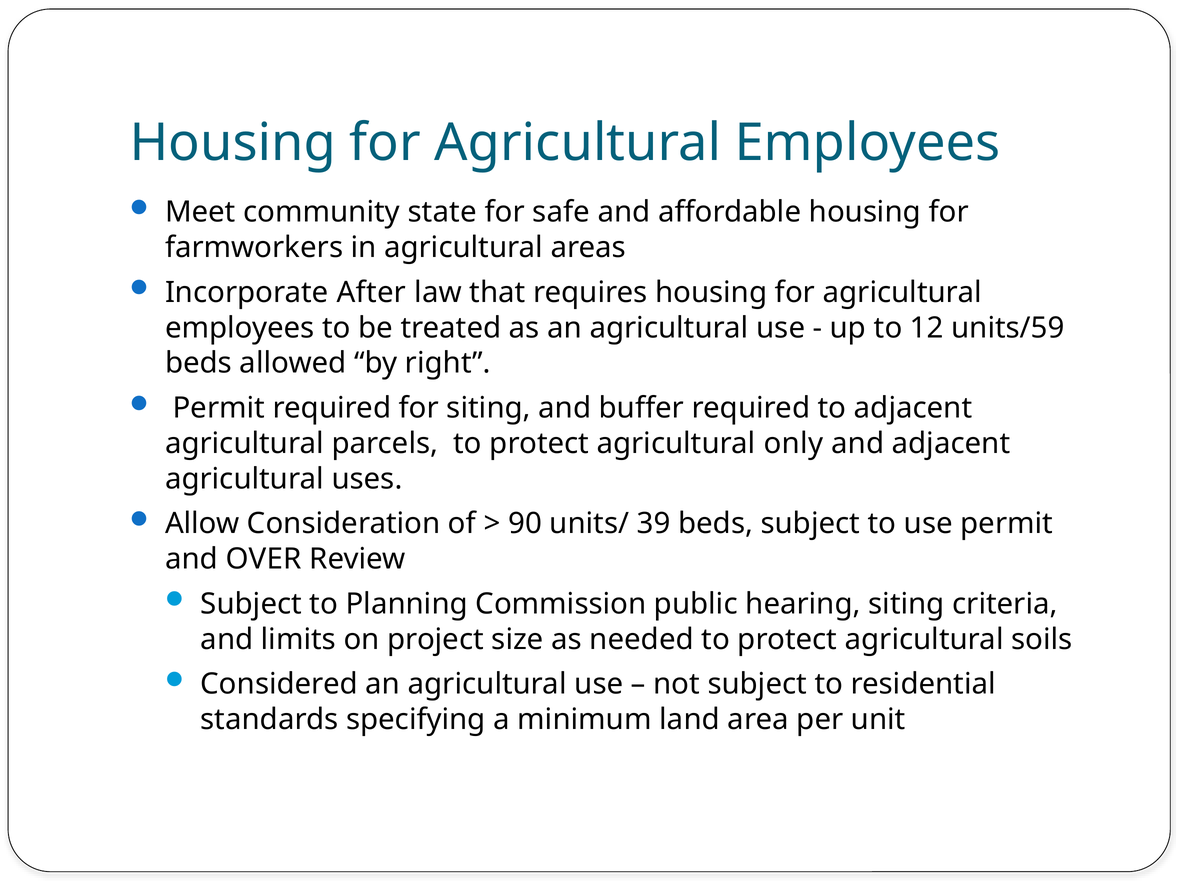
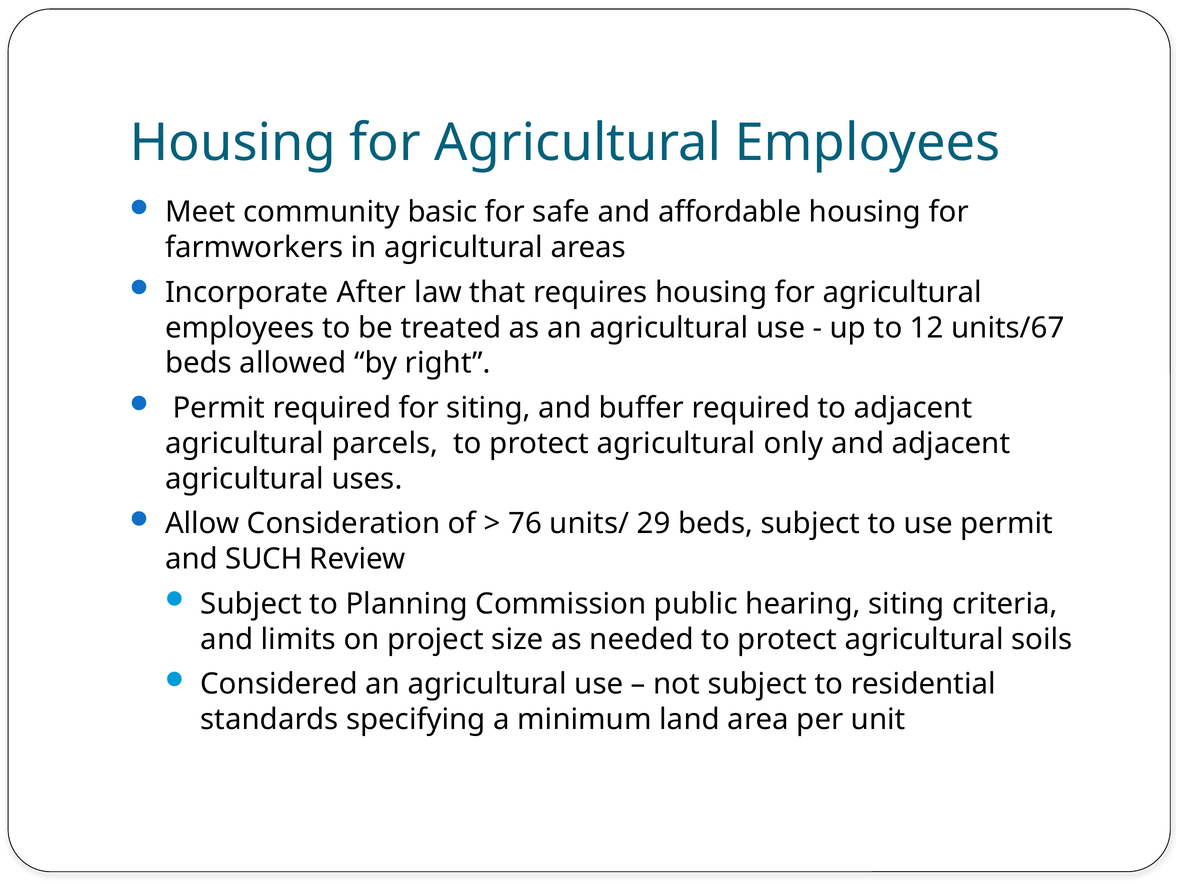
state: state -> basic
units/59: units/59 -> units/67
90: 90 -> 76
39: 39 -> 29
OVER: OVER -> SUCH
